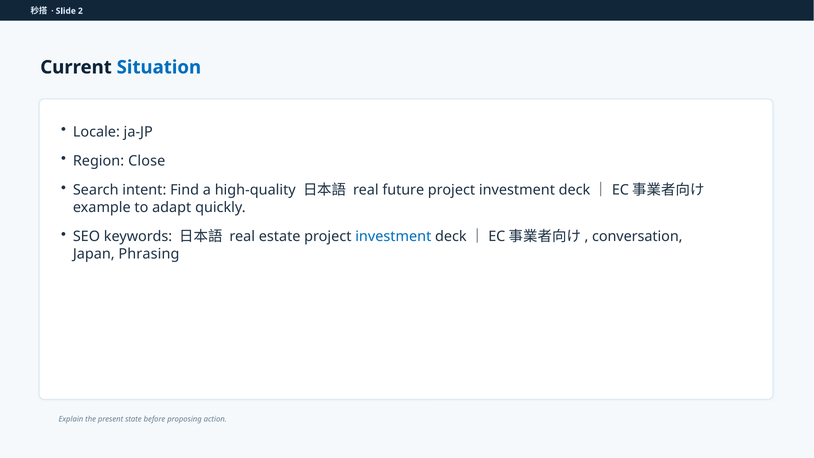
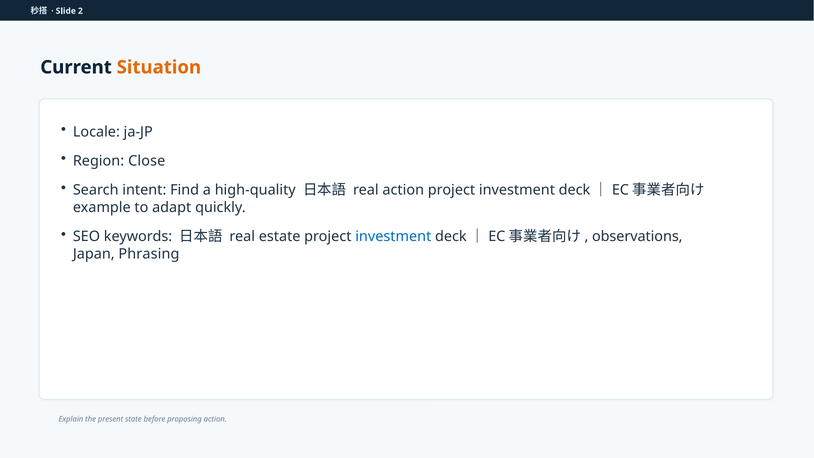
Situation colour: blue -> orange
real future: future -> action
conversation: conversation -> observations
